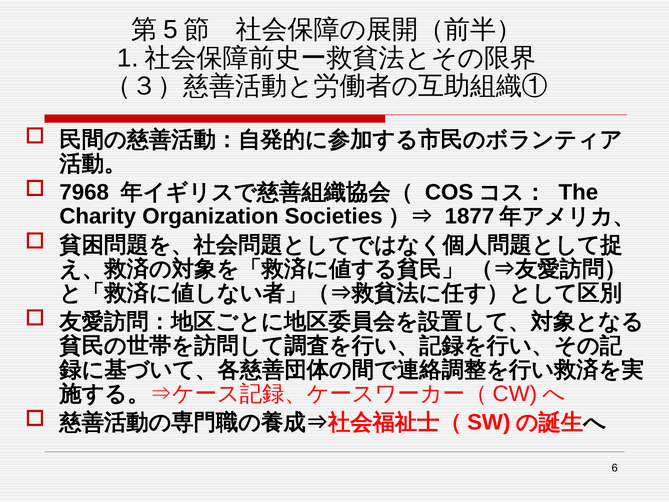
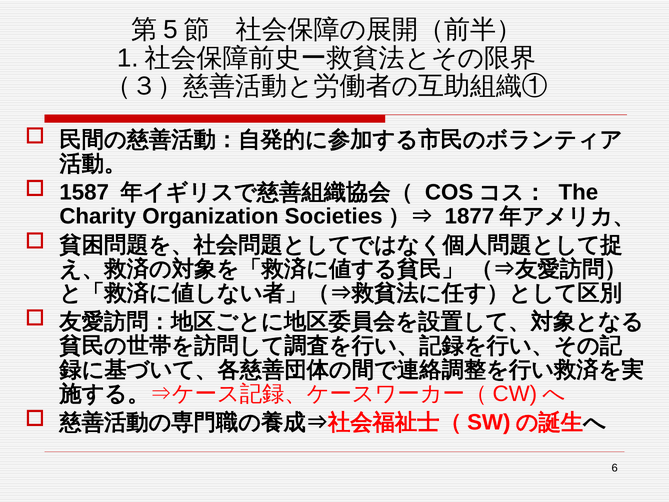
7968: 7968 -> 1587
